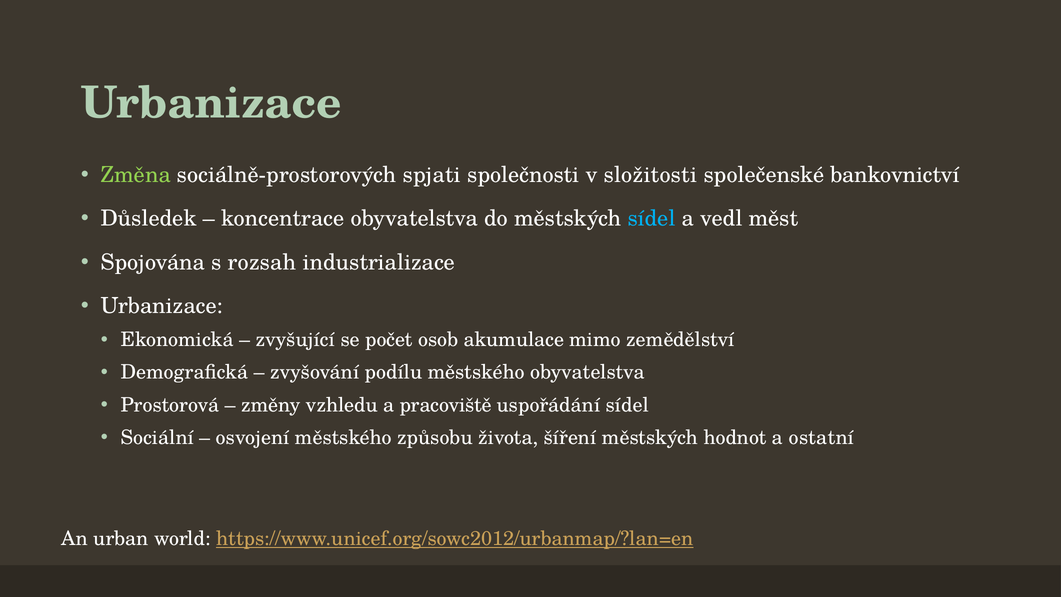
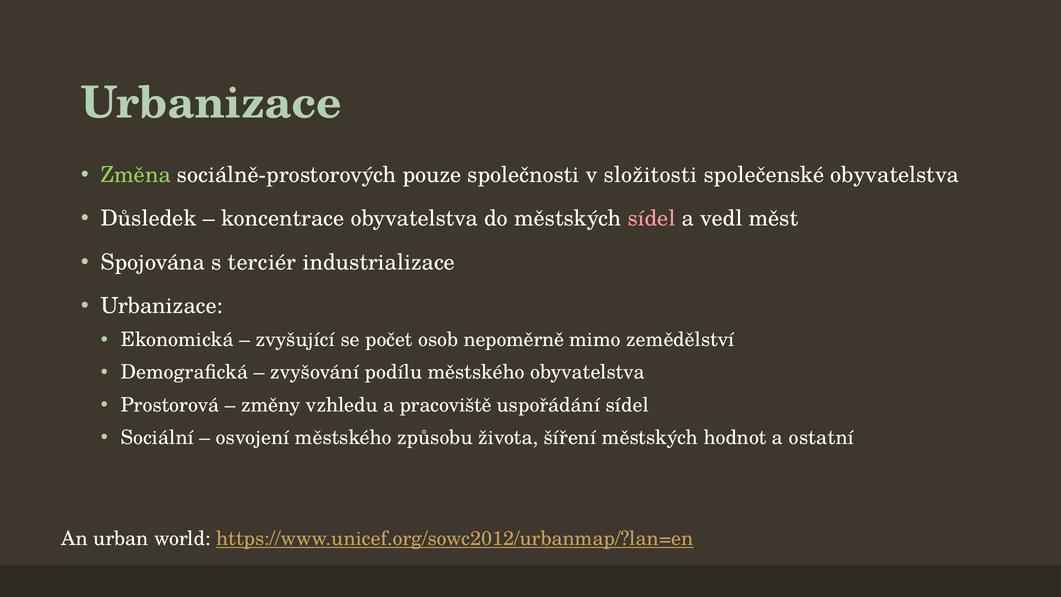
spjati: spjati -> pouze
společenské bankovnictví: bankovnictví -> obyvatelstva
sídel at (652, 218) colour: light blue -> pink
rozsah: rozsah -> terciér
akumulace: akumulace -> nepoměrně
